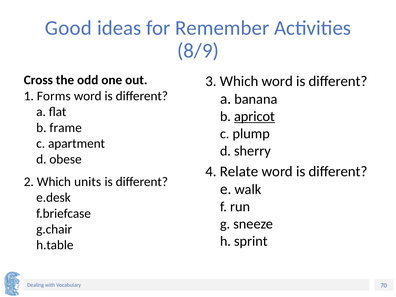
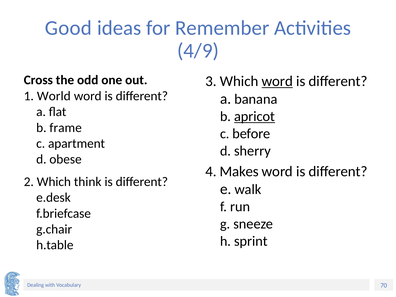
8/9: 8/9 -> 4/9
word at (277, 81) underline: none -> present
Forms: Forms -> World
plump: plump -> before
Relate: Relate -> Makes
units: units -> think
